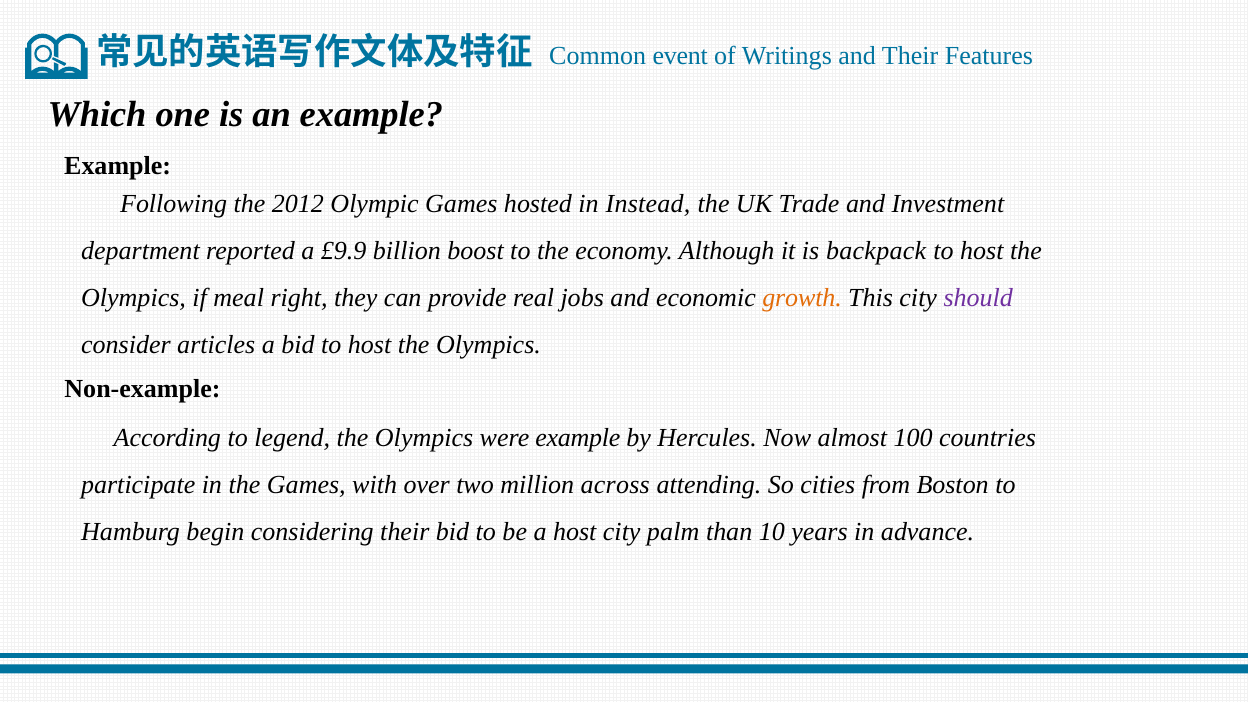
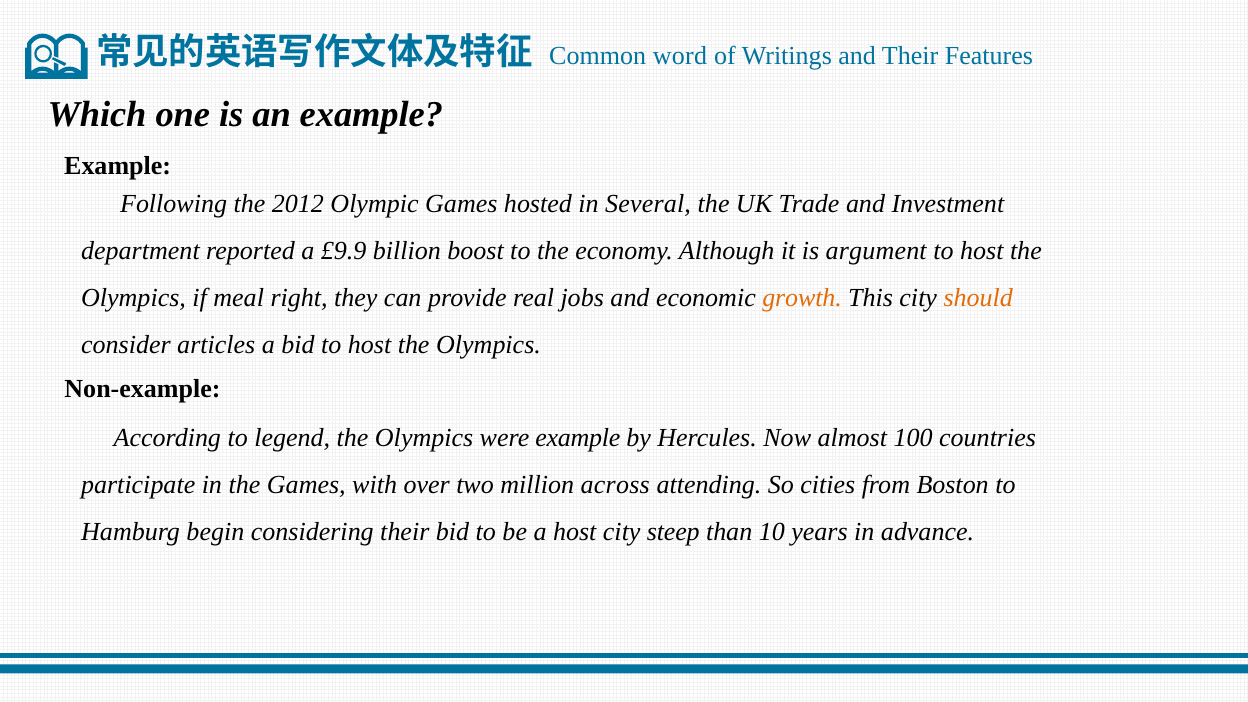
event: event -> word
Instead: Instead -> Several
backpack: backpack -> argument
should colour: purple -> orange
palm: palm -> steep
